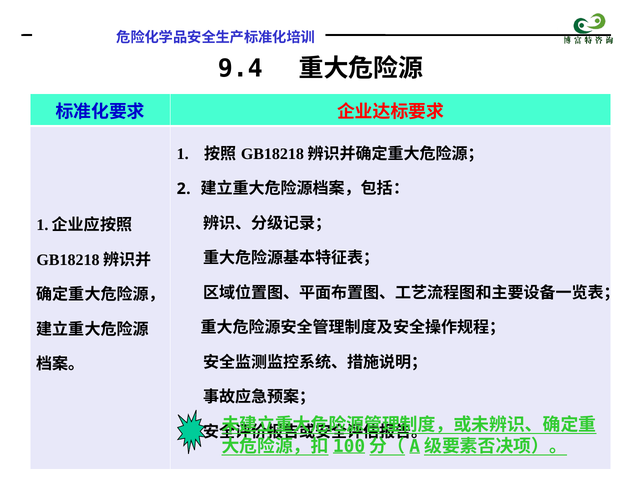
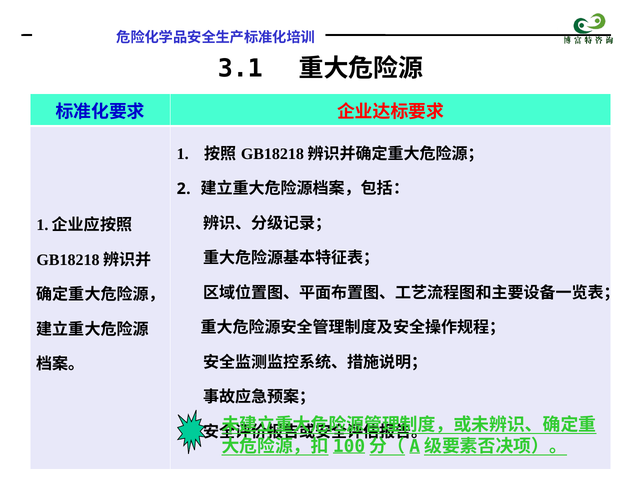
9.4: 9.4 -> 3.1
